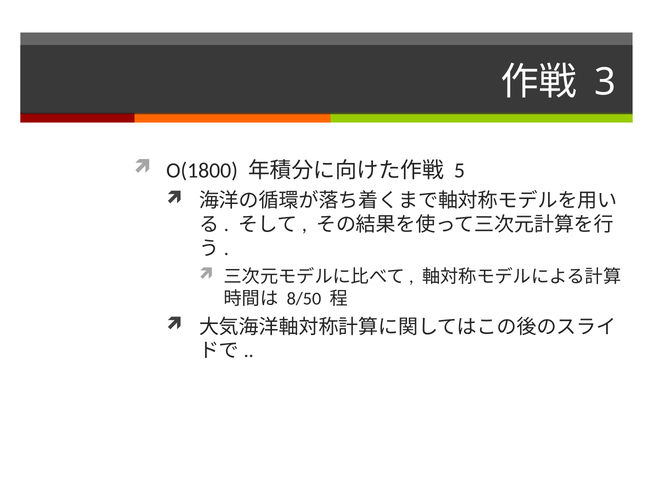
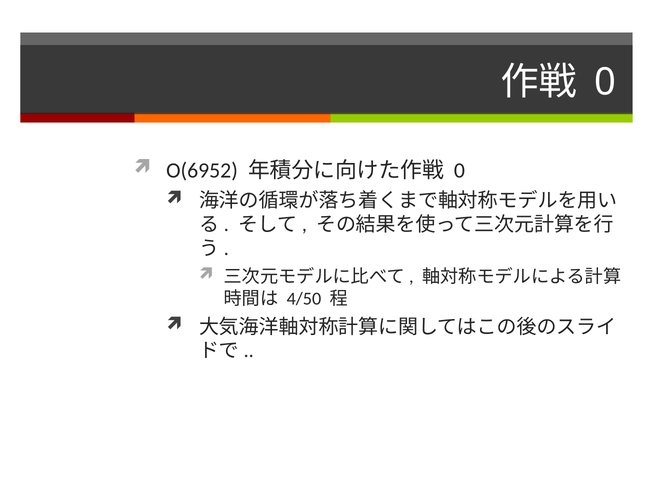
3 at (605, 82): 3 -> 0
O(1800: O(1800 -> O(6952
5 at (459, 170): 5 -> 0
8/50: 8/50 -> 4/50
